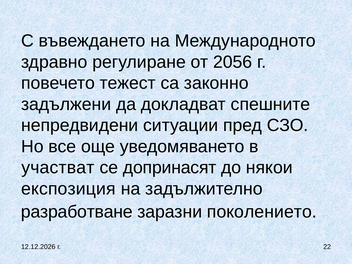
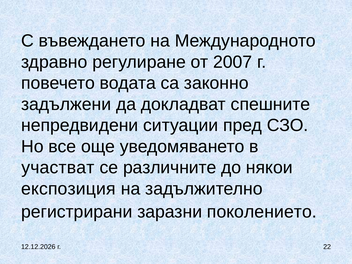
2056: 2056 -> 2007
тежест: тежест -> водата
допринасят: допринасят -> различните
разработване: разработване -> регистрирани
